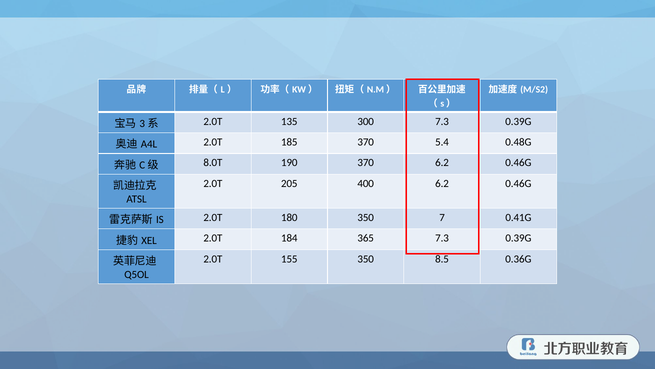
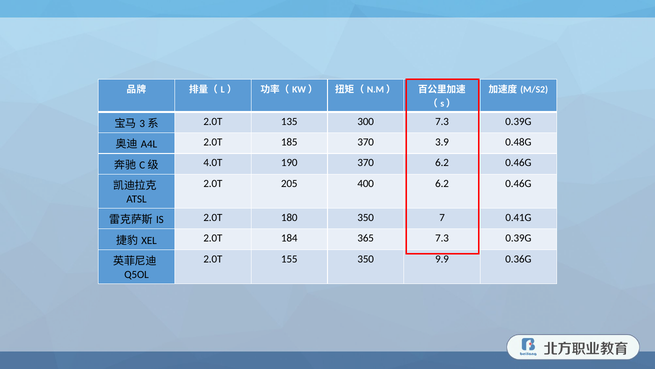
5.4: 5.4 -> 3.9
8.0T: 8.0T -> 4.0T
8.5: 8.5 -> 9.9
